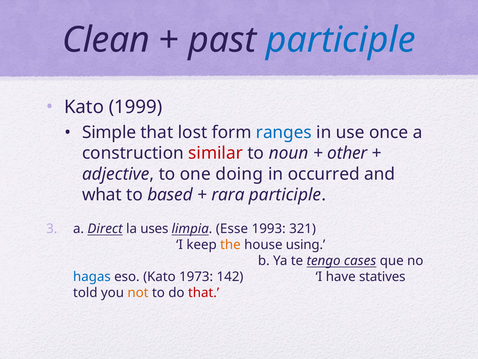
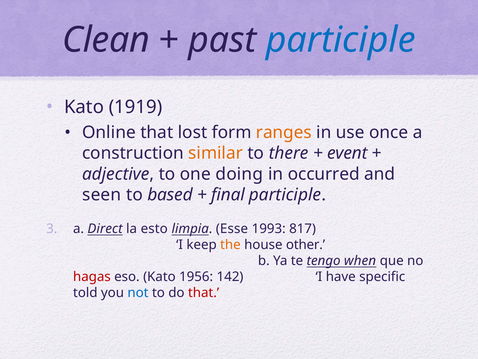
1999: 1999 -> 1919
Simple: Simple -> Online
ranges colour: blue -> orange
similar colour: red -> orange
noun: noun -> there
other: other -> event
what: what -> seen
rara: rara -> final
uses: uses -> esto
321: 321 -> 817
using: using -> other
cases: cases -> when
hagas colour: blue -> red
1973: 1973 -> 1956
statives: statives -> specific
not colour: orange -> blue
